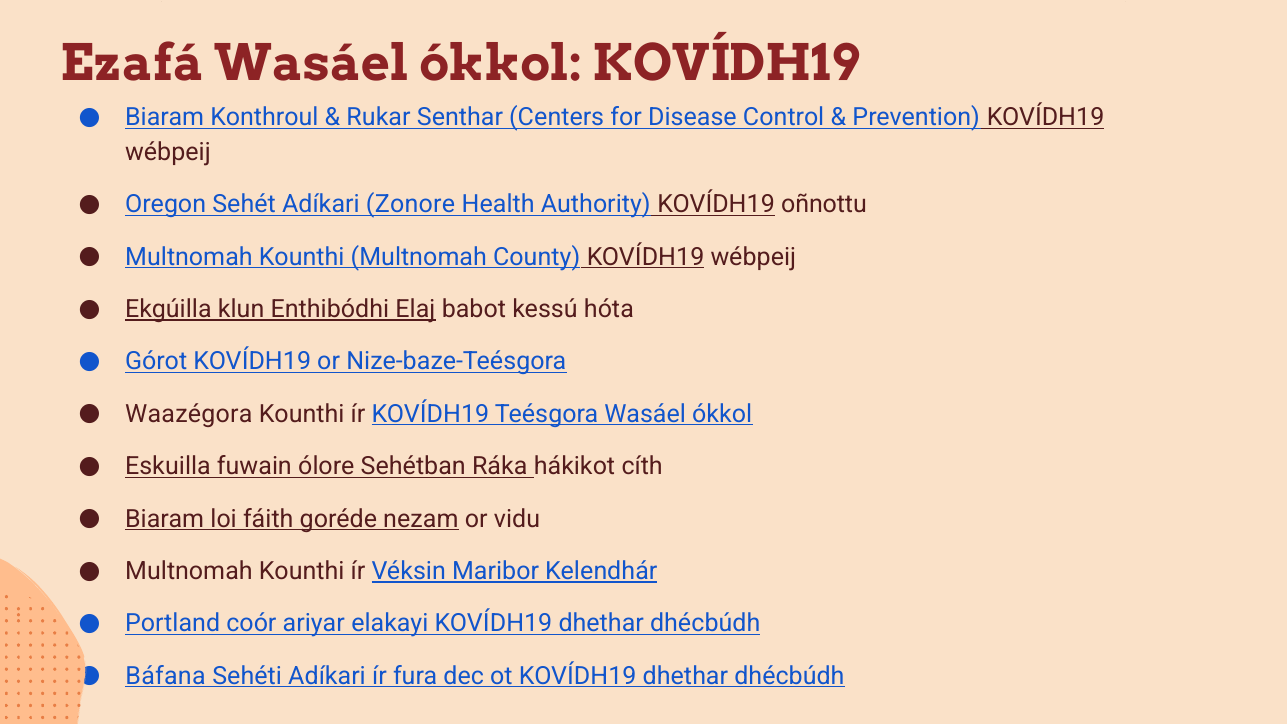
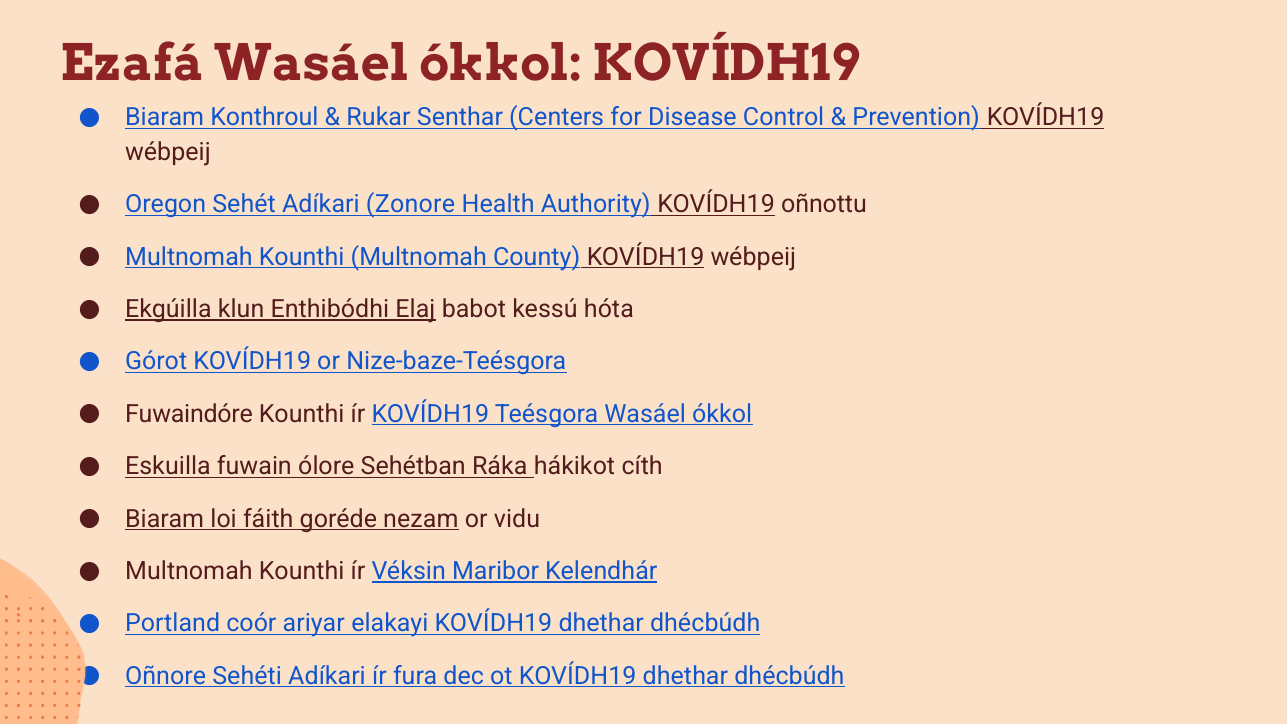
Waazégora: Waazégora -> Fuwaindóre
Báfana: Báfana -> Oñnore
